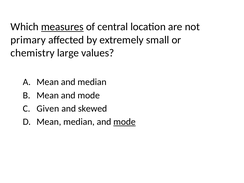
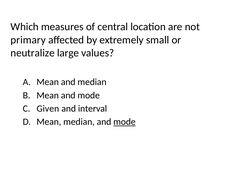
measures underline: present -> none
chemistry: chemistry -> neutralize
skewed: skewed -> interval
